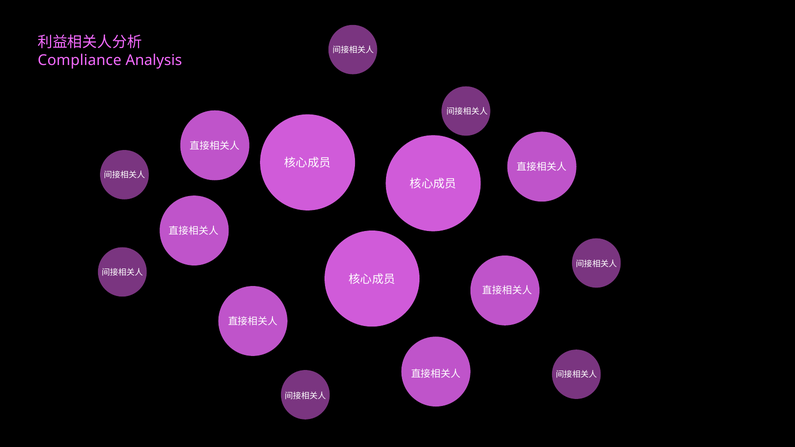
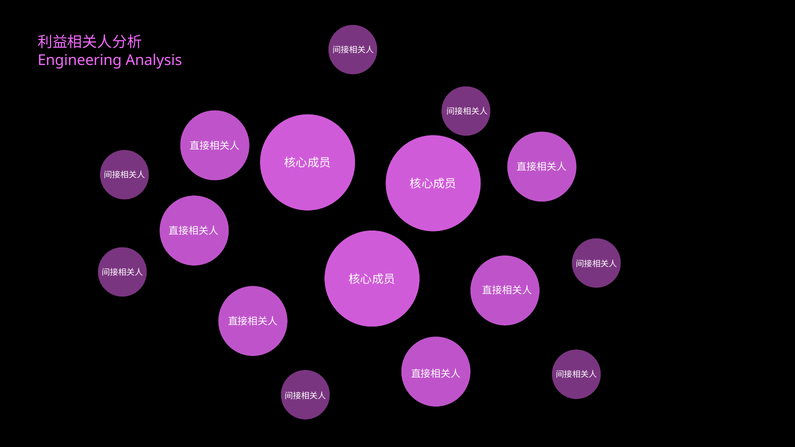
Compliance: Compliance -> Engineering
